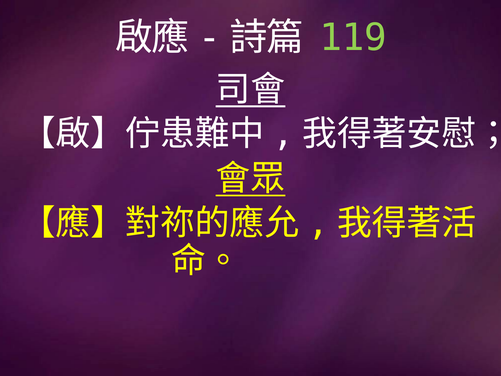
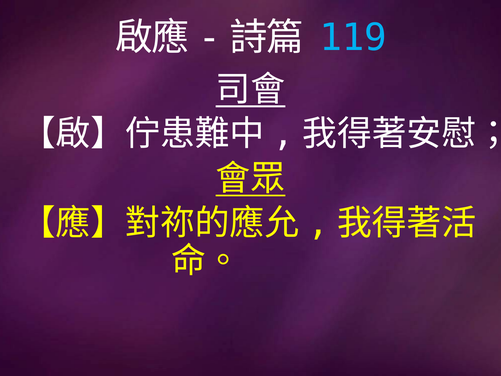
119 colour: light green -> light blue
